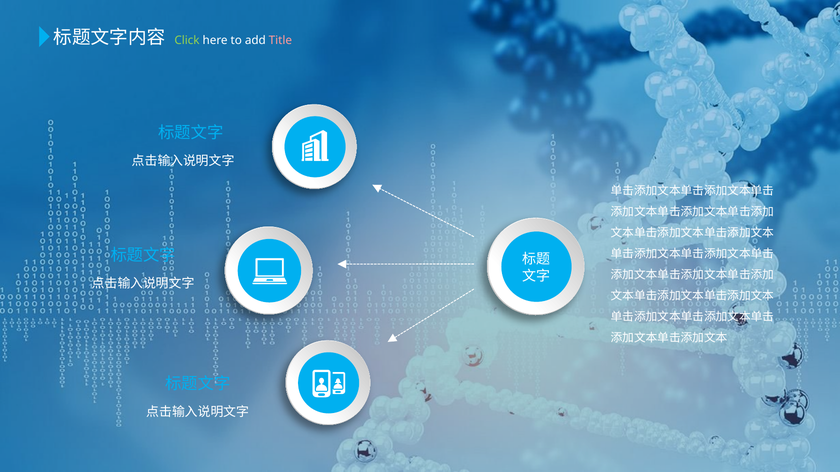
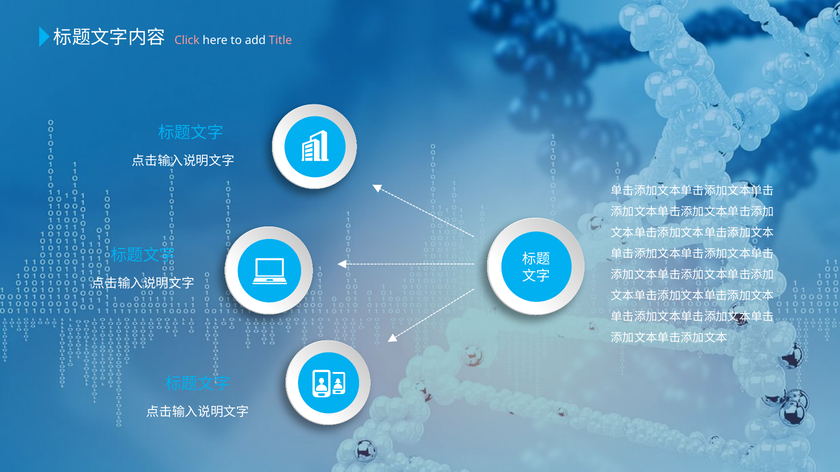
Click colour: light green -> pink
